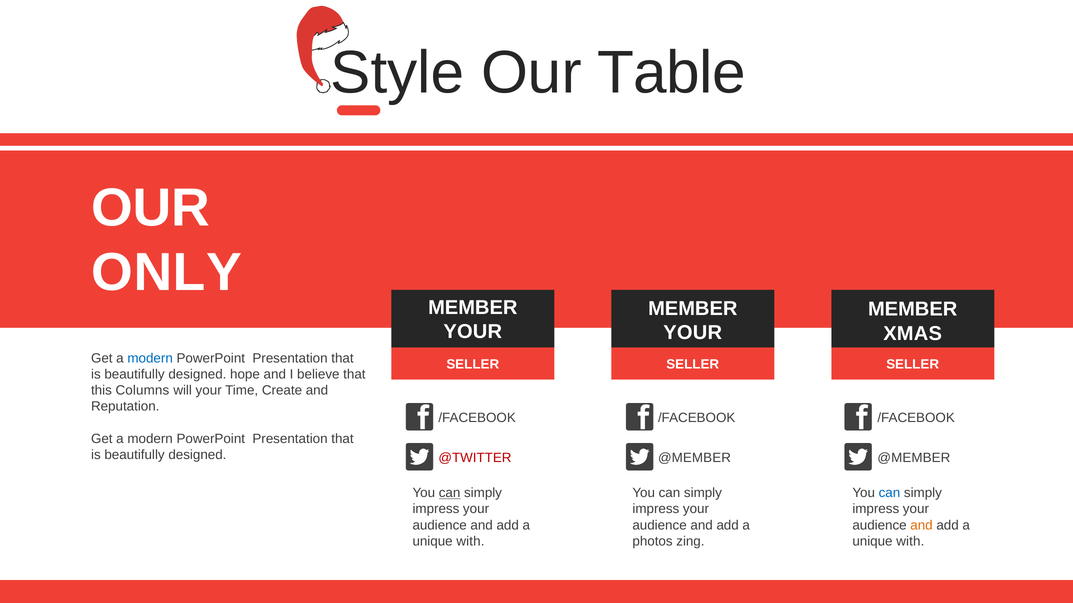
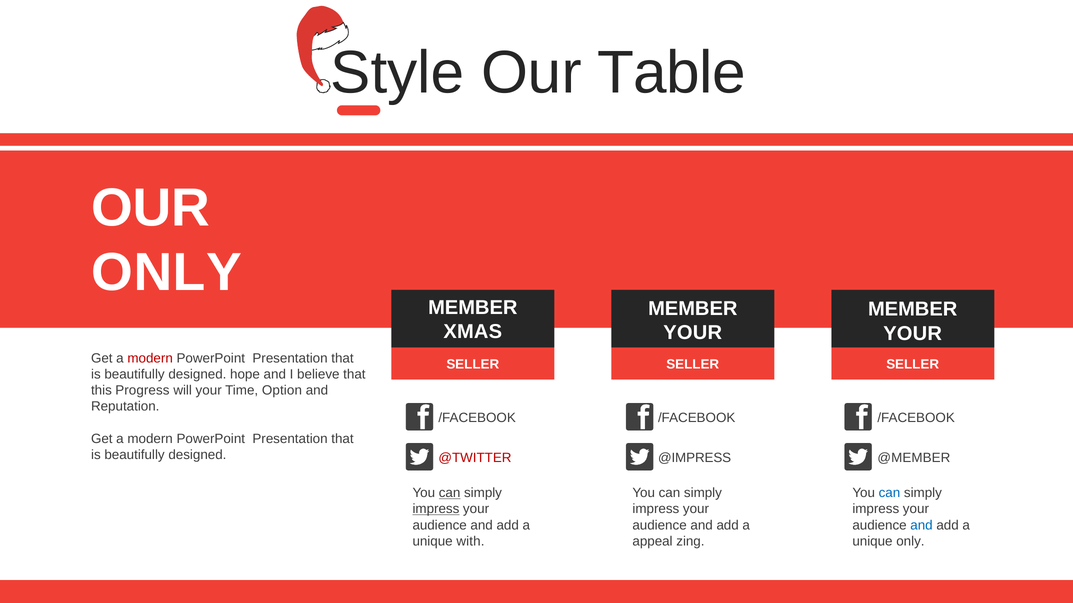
YOUR at (473, 332): YOUR -> XMAS
XMAS at (913, 334): XMAS -> YOUR
modern at (150, 359) colour: blue -> red
Columns: Columns -> Progress
Create: Create -> Option
@MEMBER at (694, 458): @MEMBER -> @IMPRESS
impress at (436, 509) underline: none -> present
and at (922, 526) colour: orange -> blue
photos: photos -> appeal
with at (910, 542): with -> only
